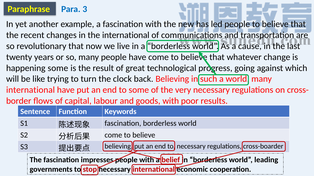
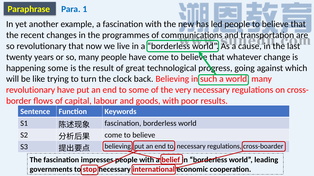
3: 3 -> 1
the international: international -> programmes
international at (30, 90): international -> revolutionary
